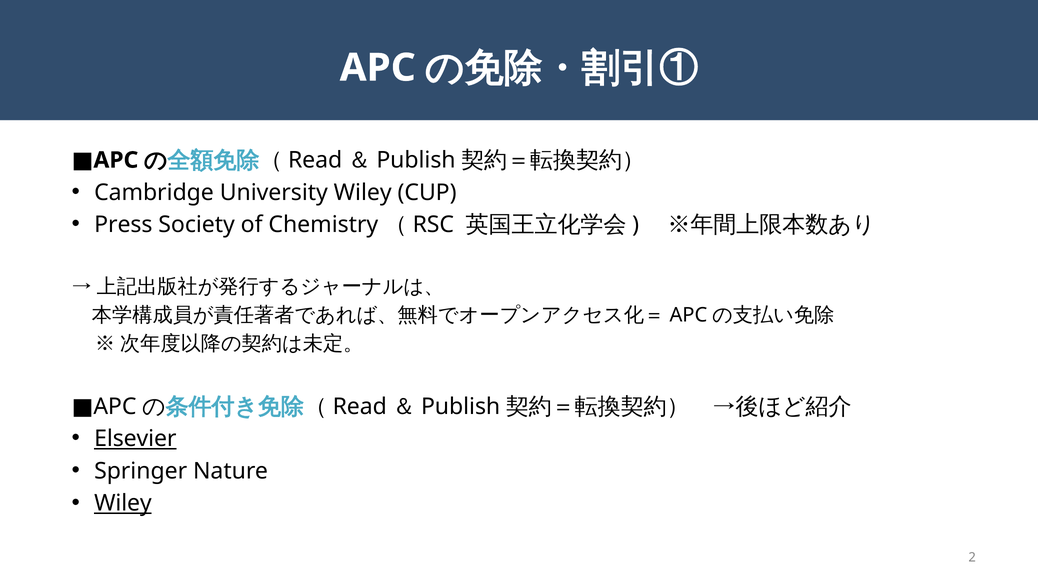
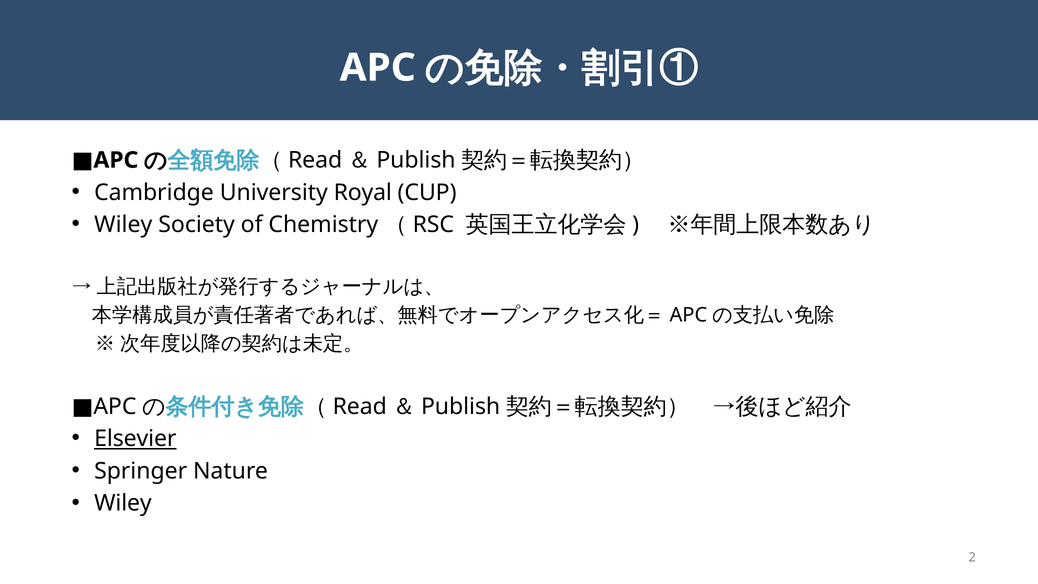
University Wiley: Wiley -> Royal
Press at (123, 225): Press -> Wiley
Wiley at (123, 503) underline: present -> none
